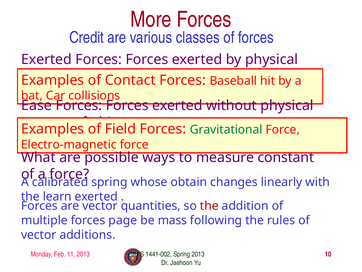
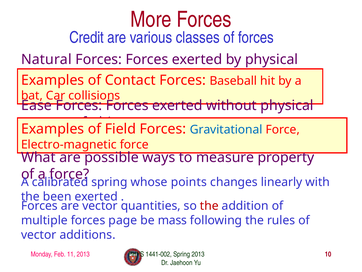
Exerted at (46, 59): Exerted -> Natural
Gravitational colour: green -> blue
constant: constant -> property
obtain: obtain -> points
learn: learn -> been
